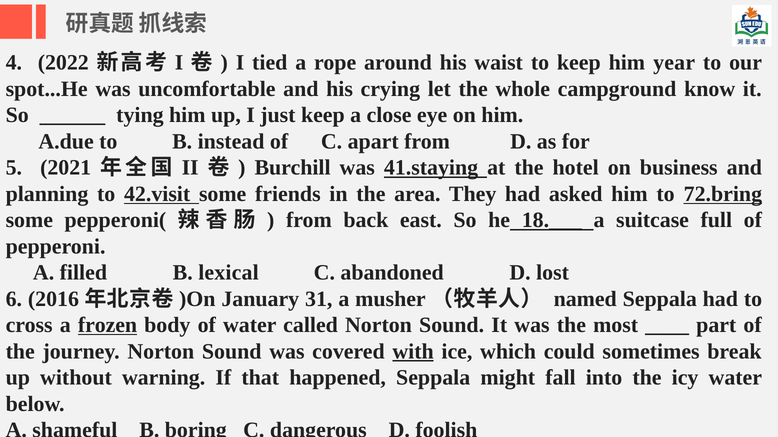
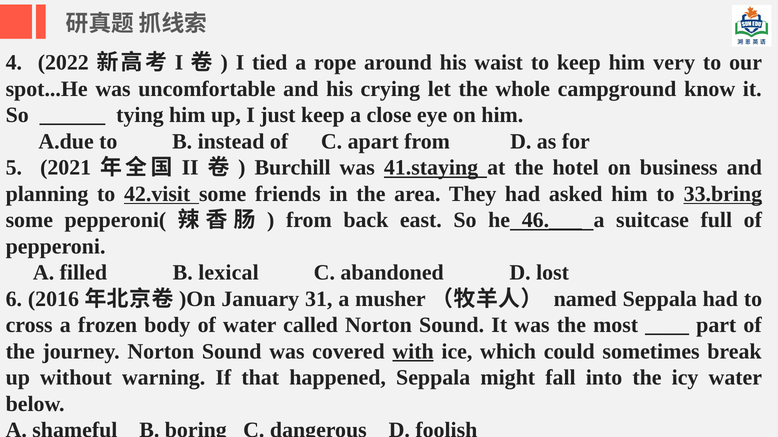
year: year -> very
72.bring: 72.bring -> 33.bring
18.___: 18.___ -> 46.___
frozen underline: present -> none
